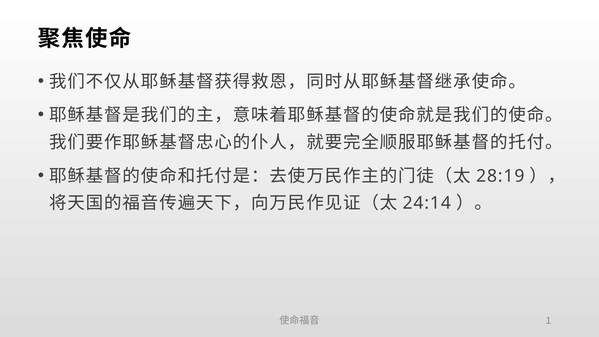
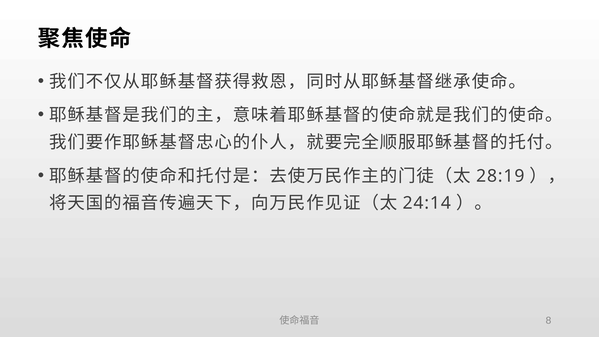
1: 1 -> 8
